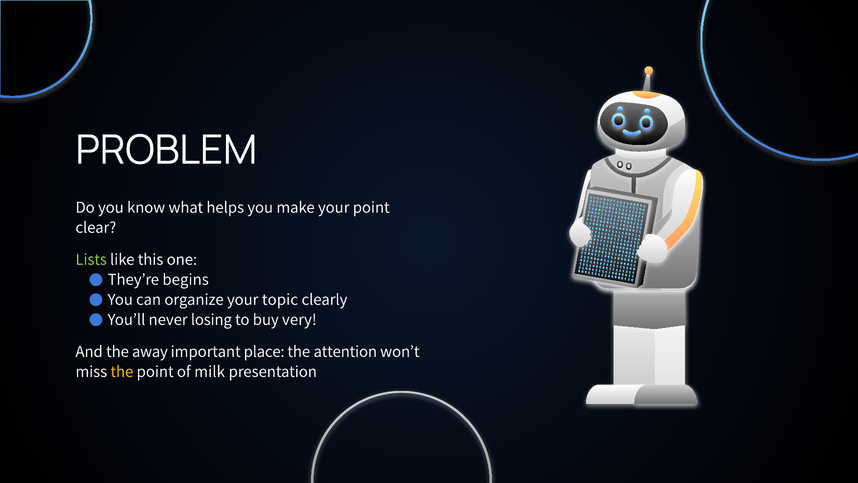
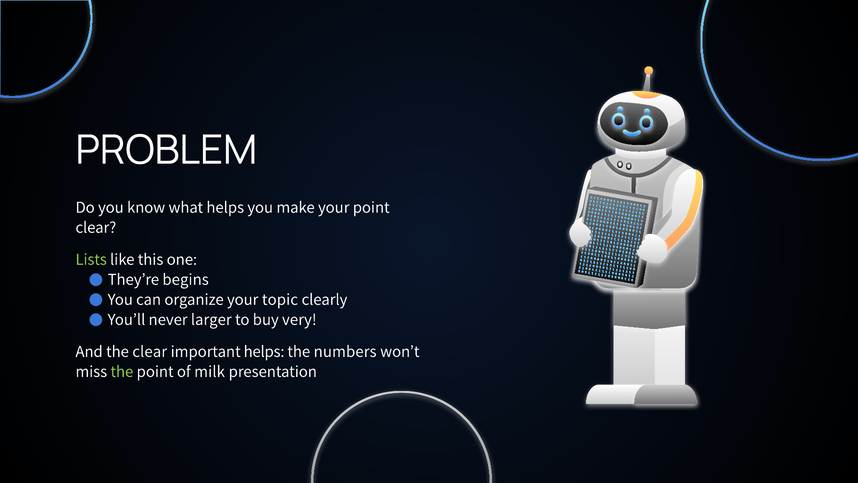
losing: losing -> larger
the away: away -> clear
important place: place -> helps
attention: attention -> numbers
the at (122, 371) colour: yellow -> light green
